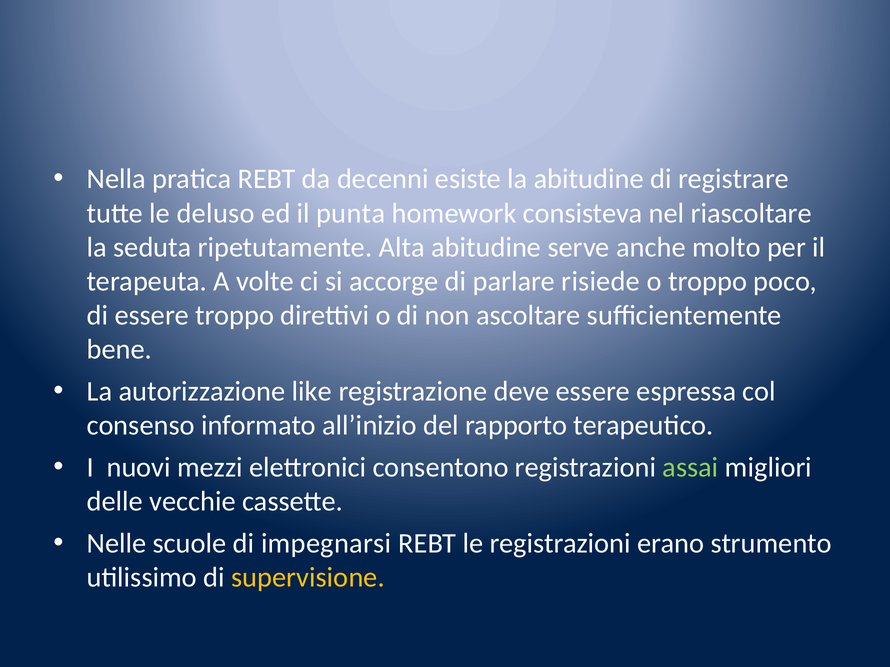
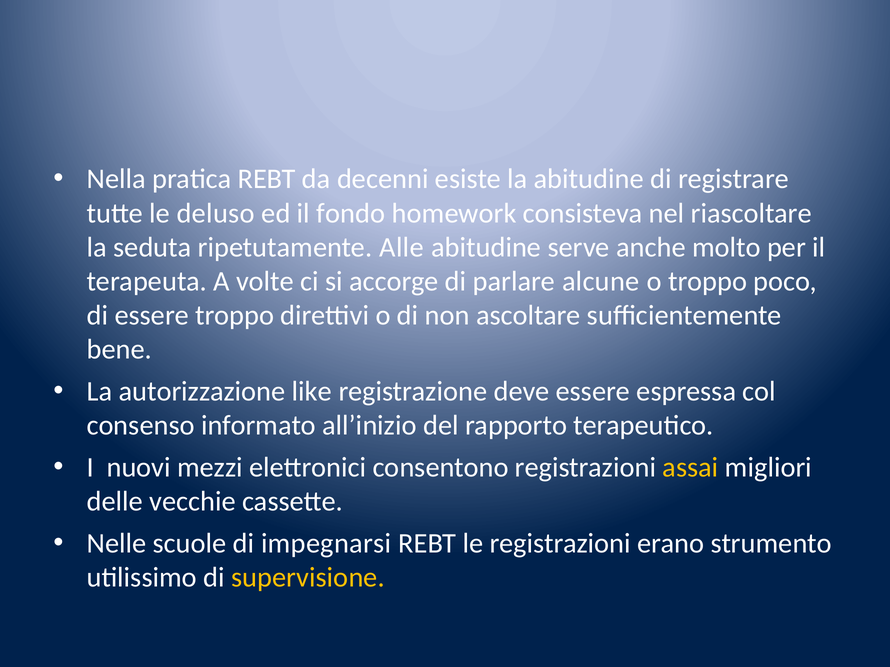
punta: punta -> fondo
Alta: Alta -> Alle
risiede: risiede -> alcune
assai colour: light green -> yellow
